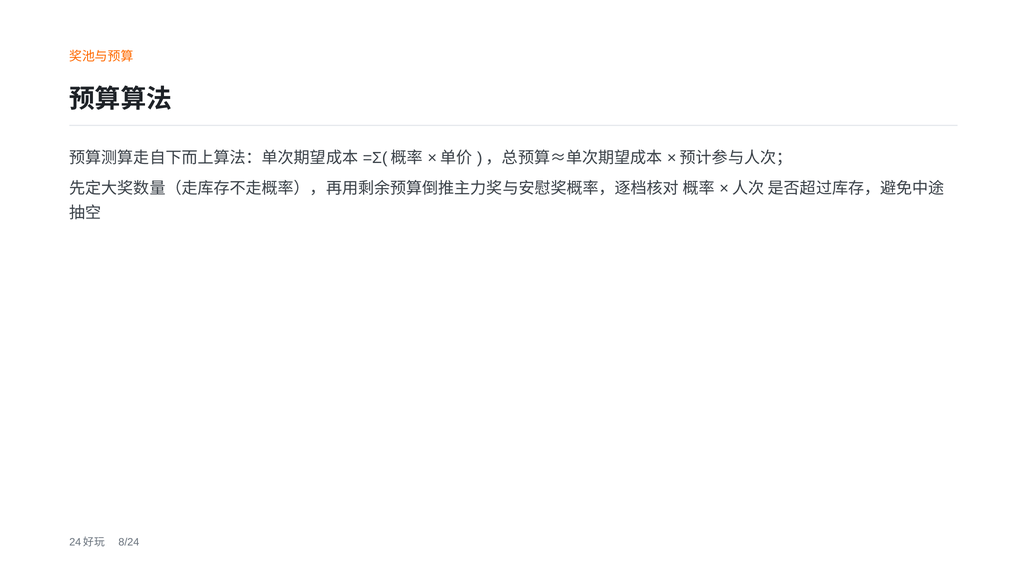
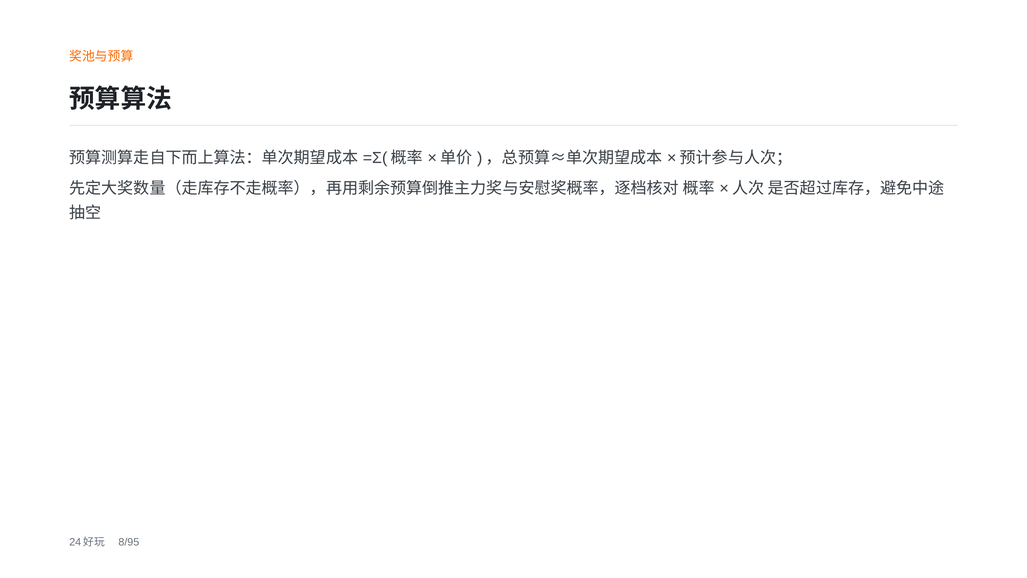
8/24: 8/24 -> 8/95
